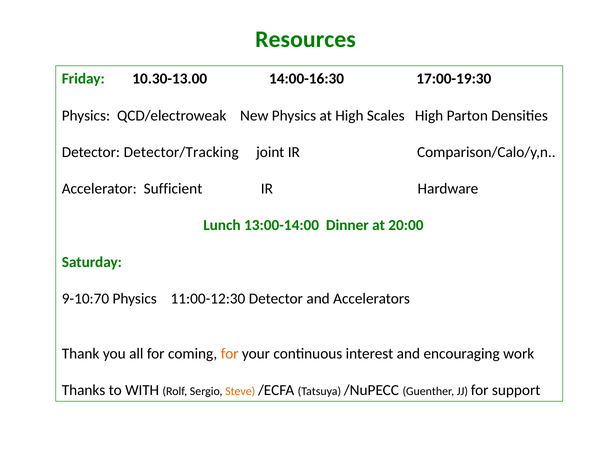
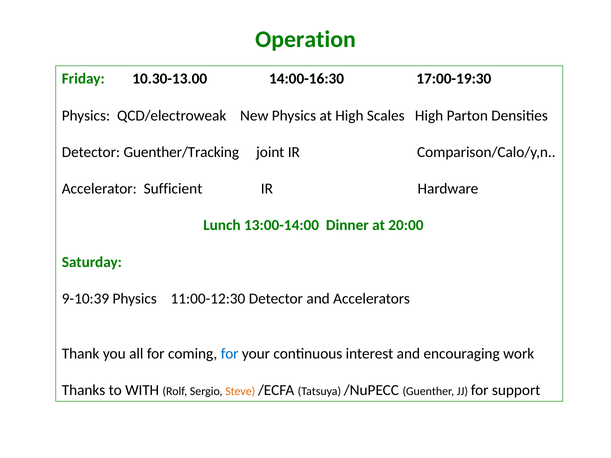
Resources: Resources -> Operation
Detector/Tracking: Detector/Tracking -> Guenther/Tracking
9-10:70: 9-10:70 -> 9-10:39
for at (230, 354) colour: orange -> blue
